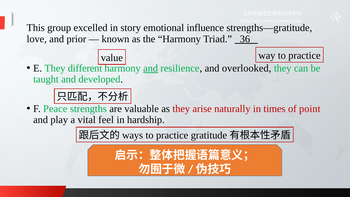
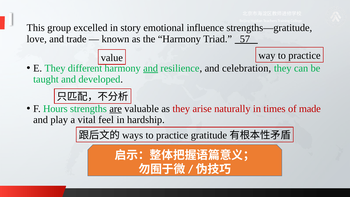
prior: prior -> trade
36: 36 -> 57
overlooked: overlooked -> celebration
Peace: Peace -> Hours
are underline: none -> present
point: point -> made
